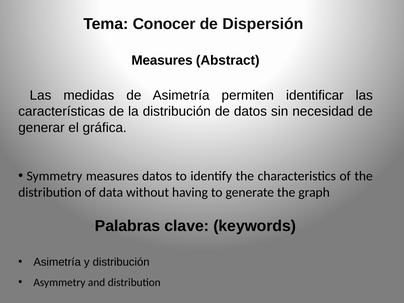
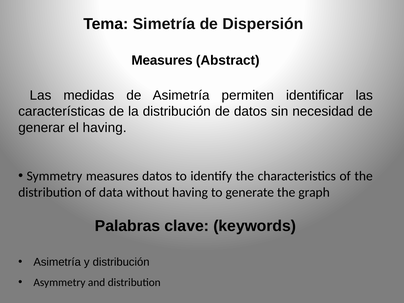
Conocer: Conocer -> Simetría
el gráfica: gráfica -> having
